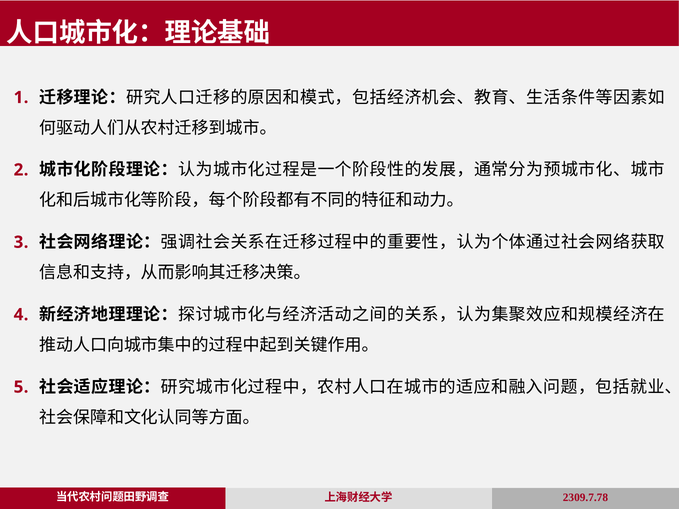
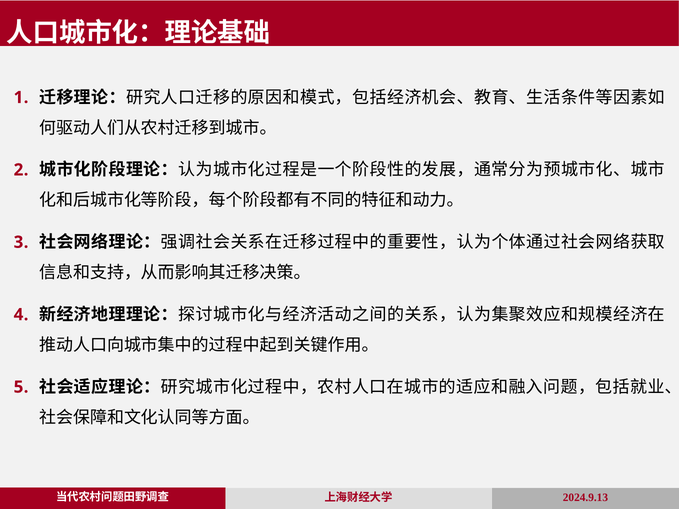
2309.7.78: 2309.7.78 -> 2024.9.13
